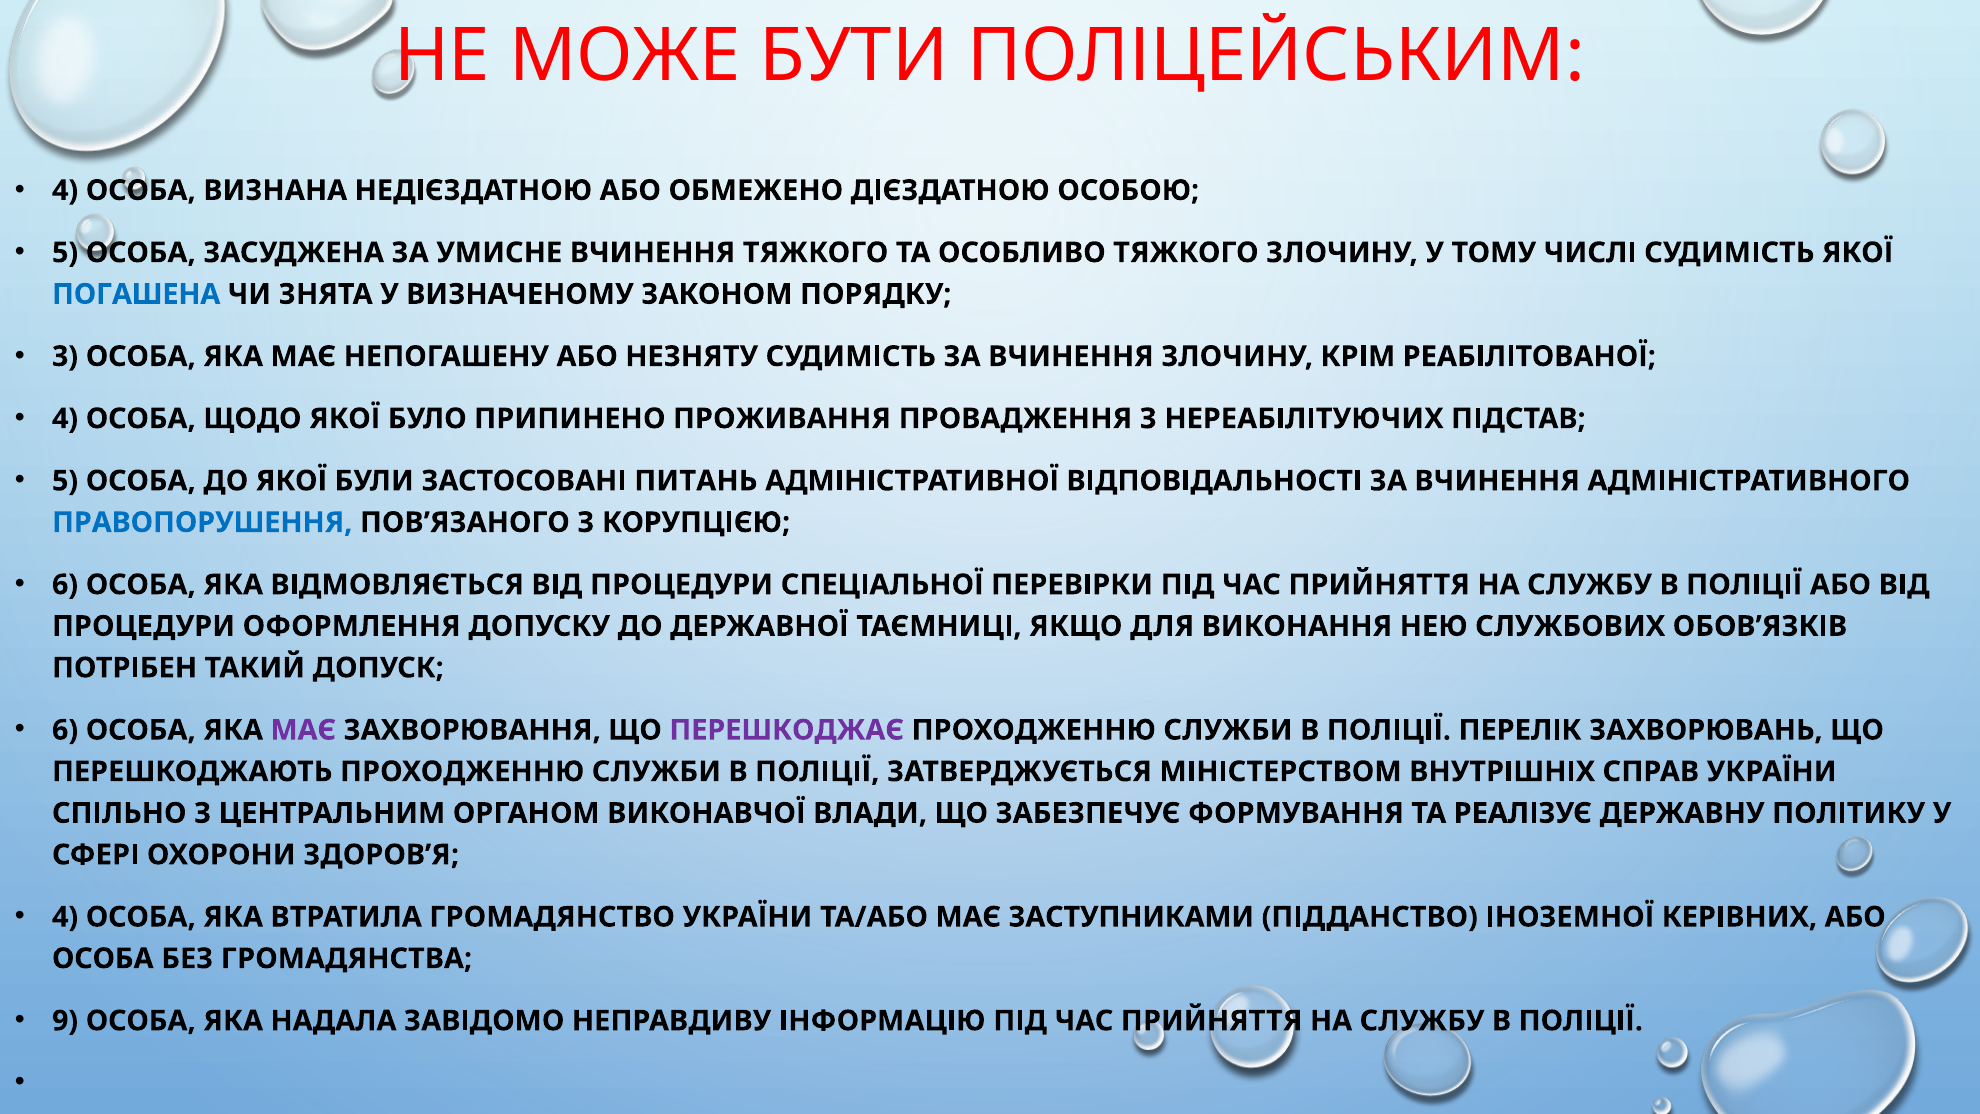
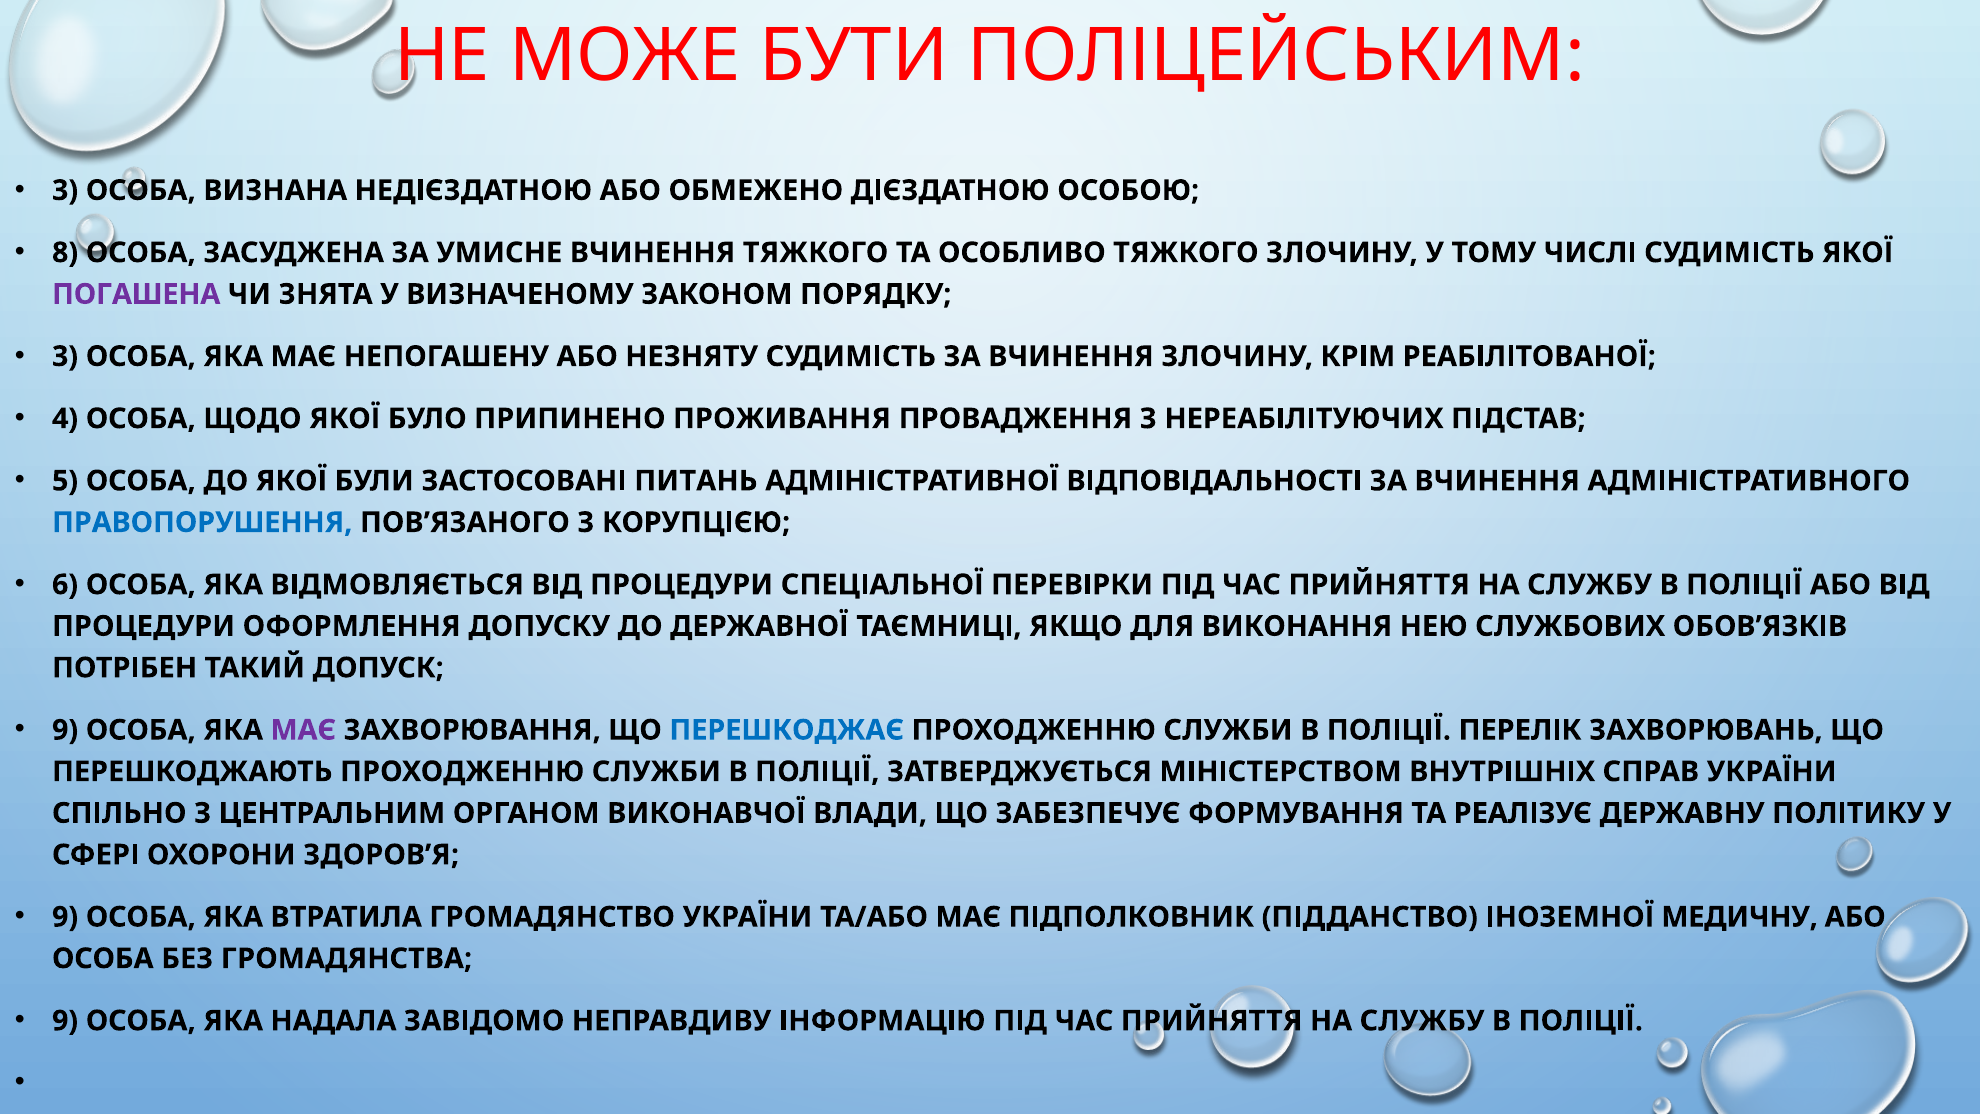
4 at (65, 190): 4 -> 3
5 at (65, 253): 5 -> 8
ПОГАШЕНА colour: blue -> purple
6 at (65, 730): 6 -> 9
ПЕРЕШКОДЖАЄ colour: purple -> blue
4 at (65, 917): 4 -> 9
ЗАСТУПНИКАМИ: ЗАСТУПНИКАМИ -> ПІДПОЛКОВНИК
КЕРІВНИХ: КЕРІВНИХ -> МЕДИЧНУ
